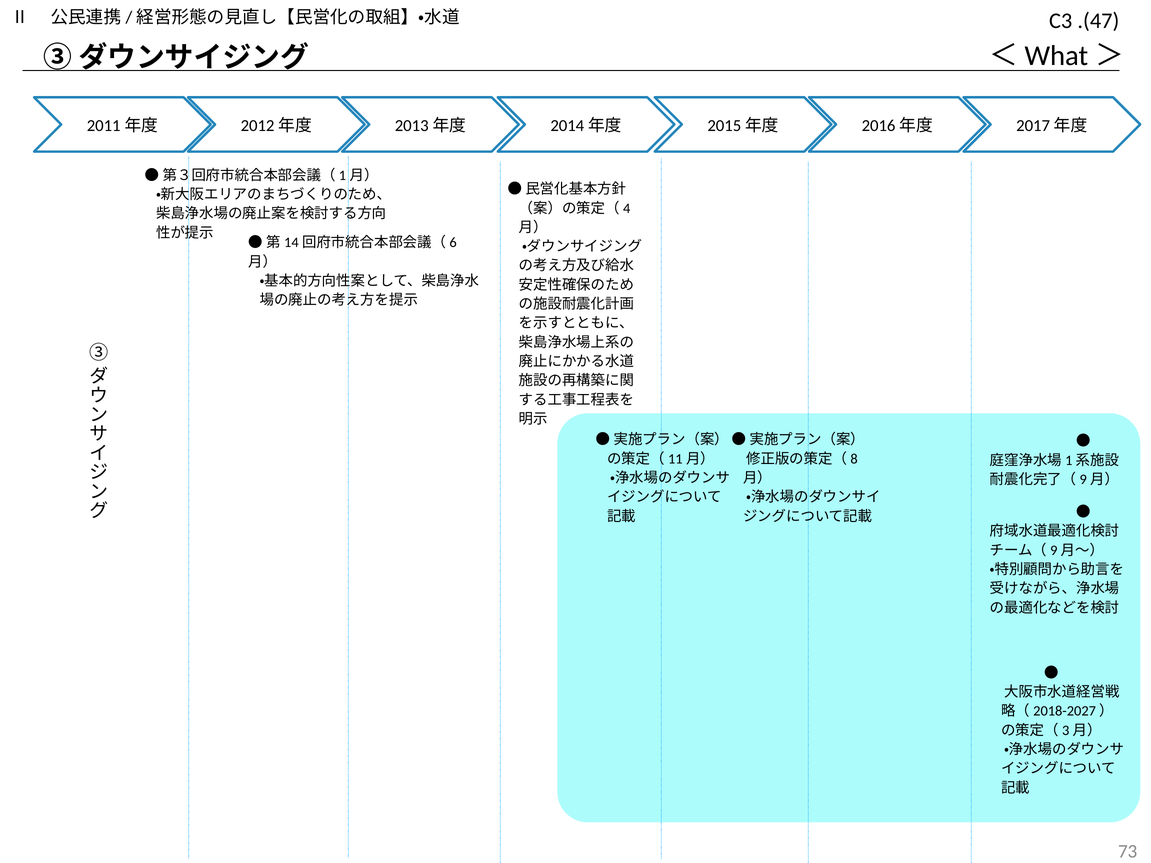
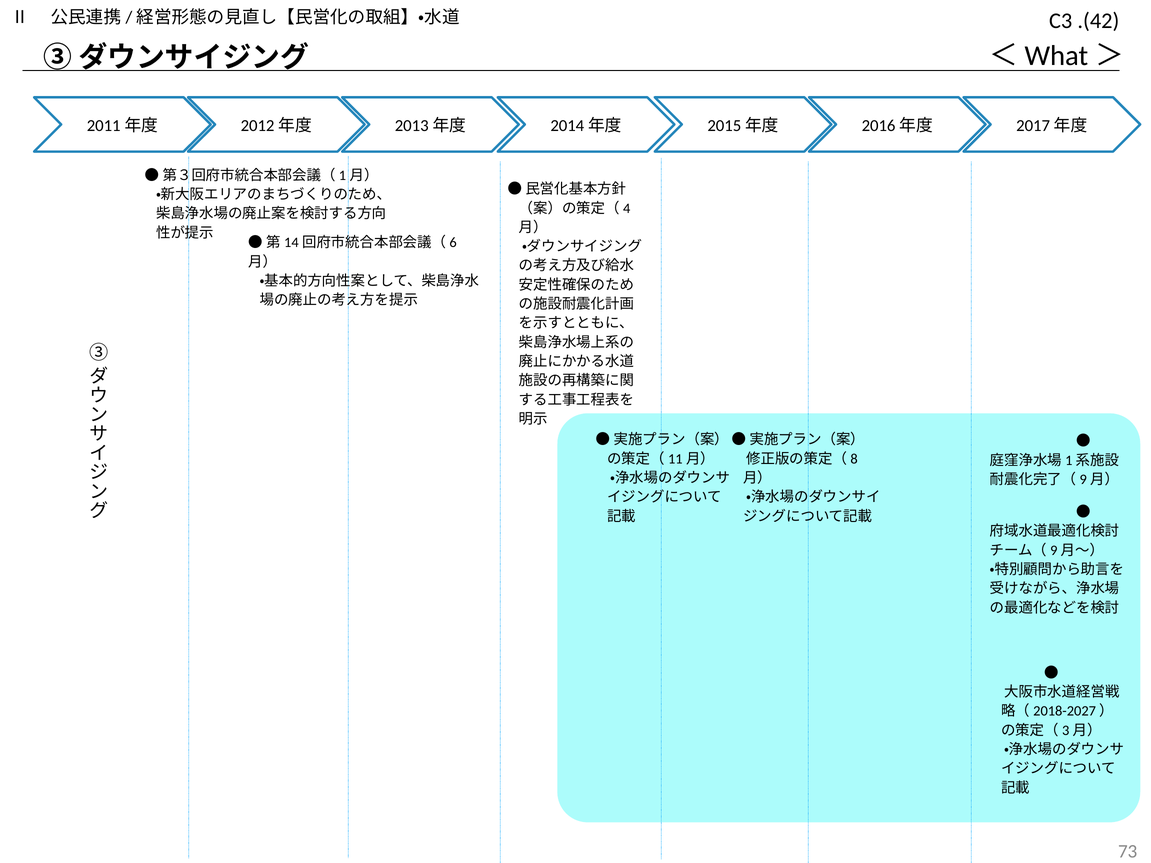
.(47: .(47 -> .(42
